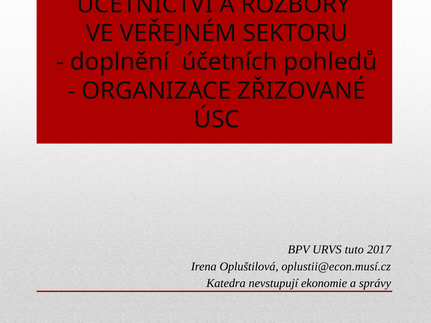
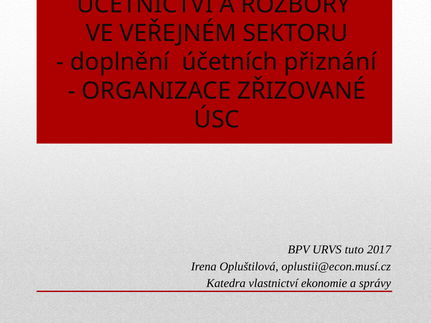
pohledů: pohledů -> přiznání
nevstupují: nevstupují -> vlastnictví
